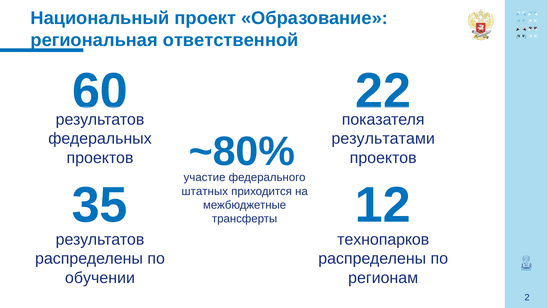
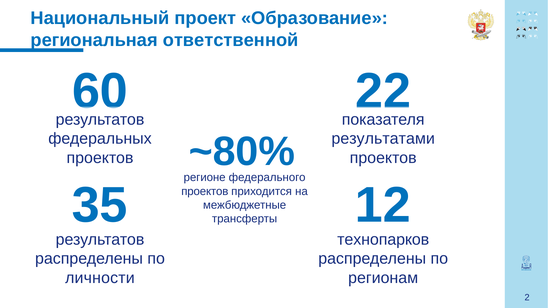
участие: участие -> регионе
штатных at (205, 191): штатных -> проектов
обучении: обучении -> личности
